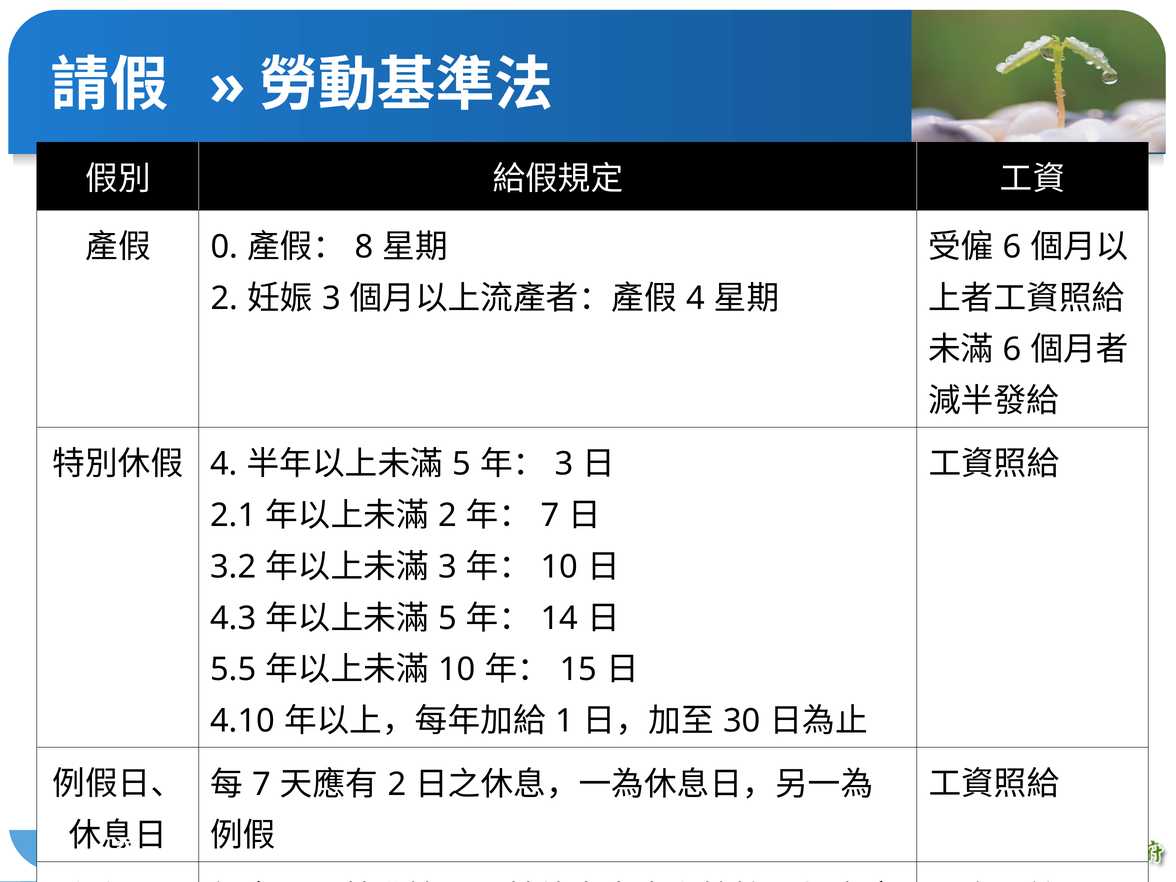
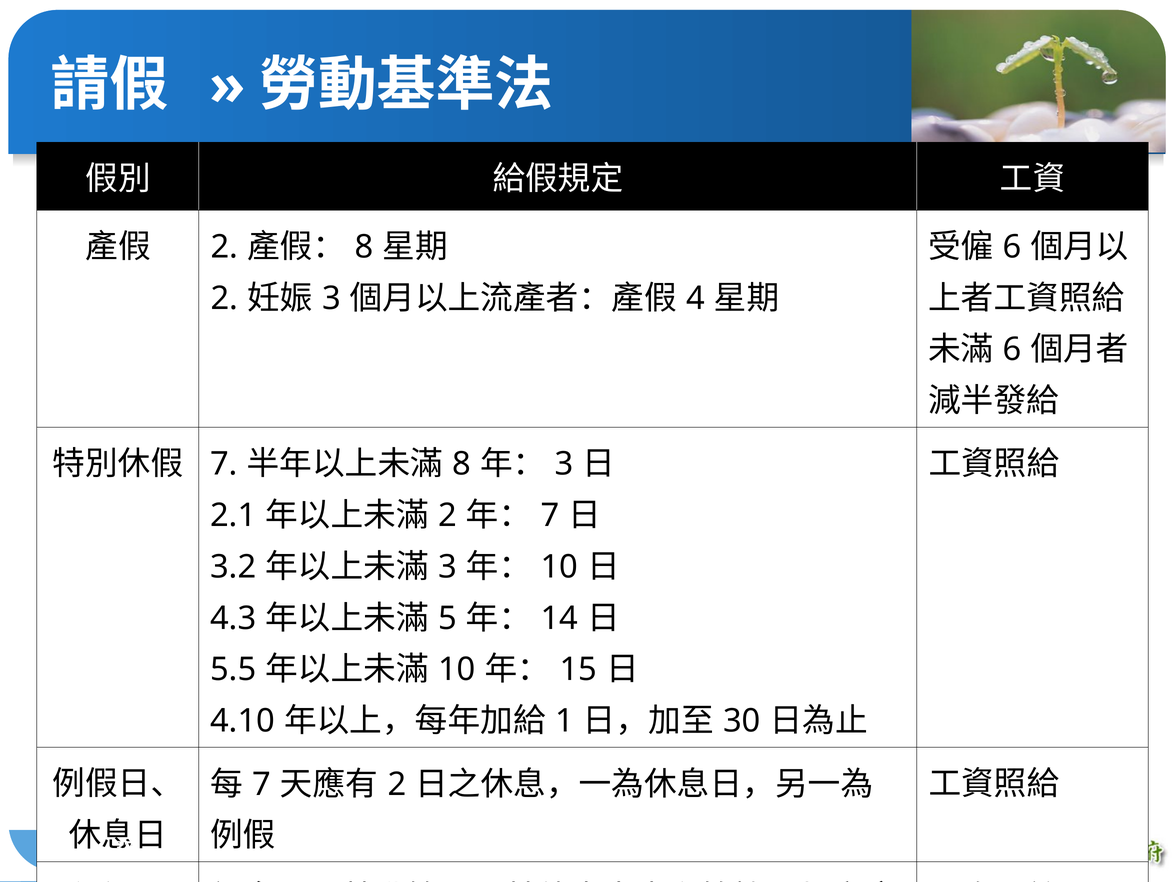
0 at (224, 247): 0 -> 2
4 at (224, 464): 4 -> 7
5 at (462, 464): 5 -> 8
